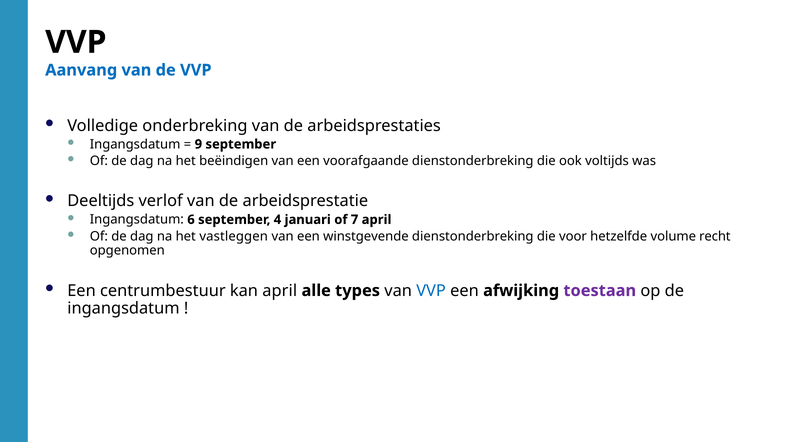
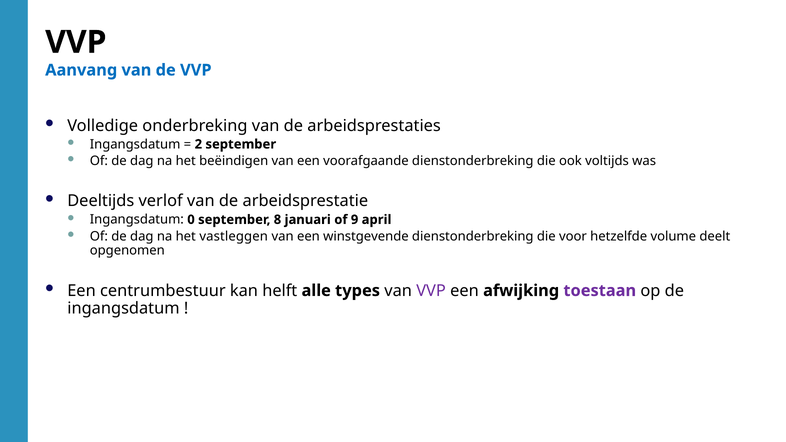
9: 9 -> 2
6: 6 -> 0
4: 4 -> 8
7: 7 -> 9
recht: recht -> deelt
kan april: april -> helft
VVP at (431, 291) colour: blue -> purple
